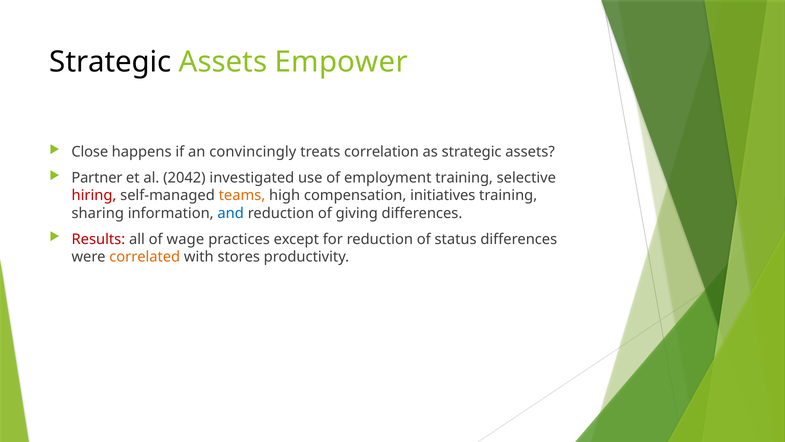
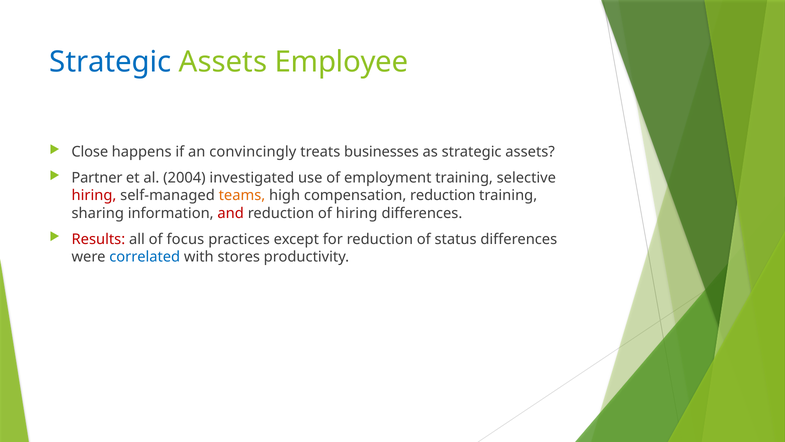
Strategic at (110, 62) colour: black -> blue
Empower: Empower -> Employee
correlation: correlation -> businesses
2042: 2042 -> 2004
compensation initiatives: initiatives -> reduction
and colour: blue -> red
of giving: giving -> hiring
wage: wage -> focus
correlated colour: orange -> blue
